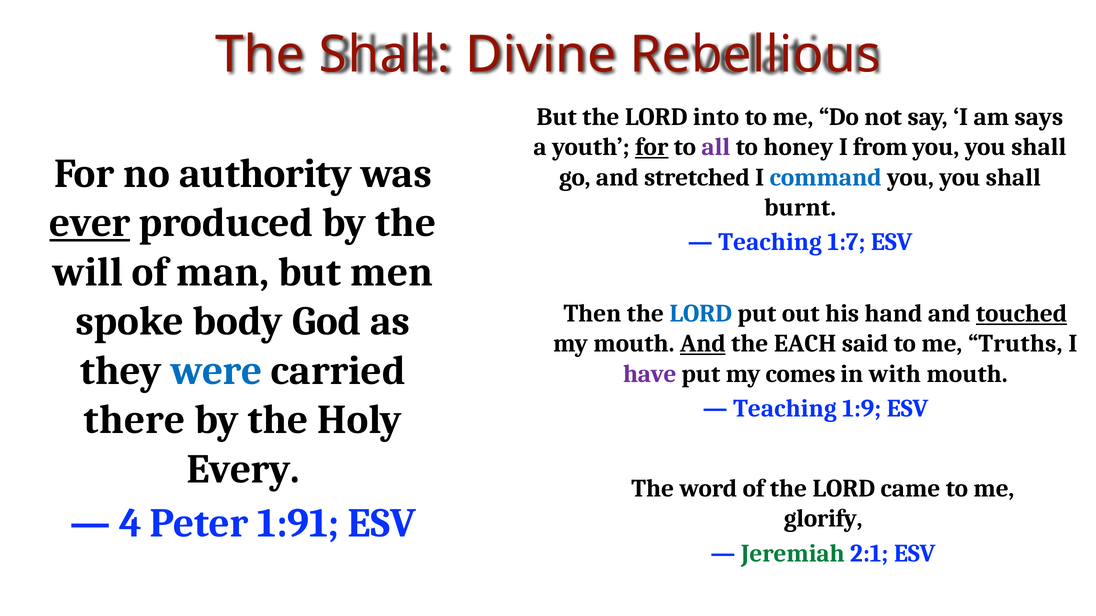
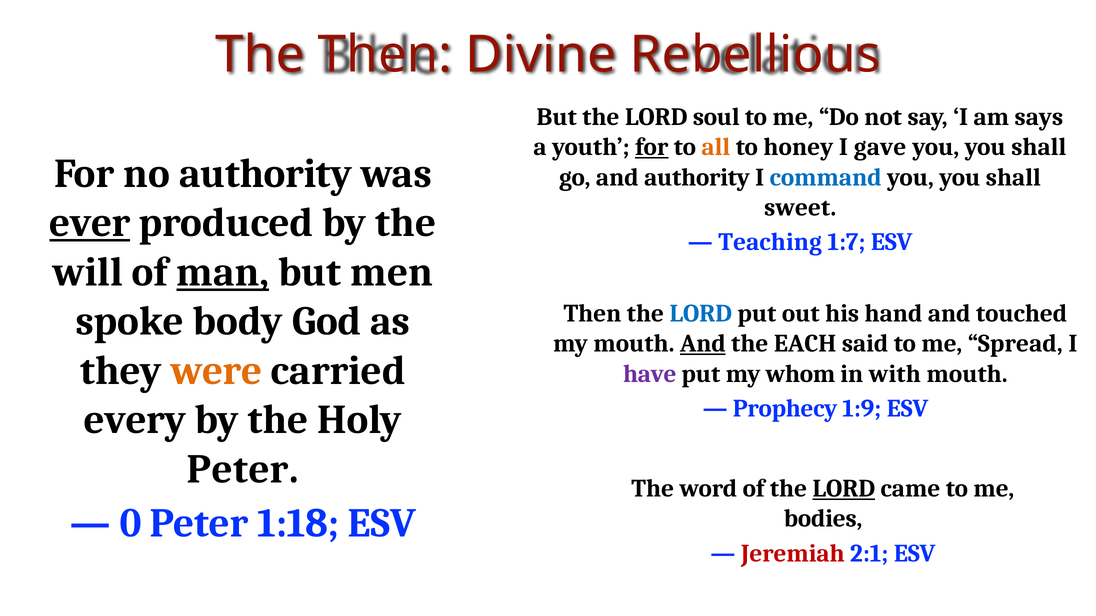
The Shall: Shall -> Then
into: into -> soul
all colour: purple -> orange
from: from -> gave
and stretched: stretched -> authority
burnt: burnt -> sweet
man underline: none -> present
touched underline: present -> none
Truths: Truths -> Spread
were colour: blue -> orange
comes: comes -> whom
Teaching at (785, 409): Teaching -> Prophecy
there: there -> every
Every at (243, 470): Every -> Peter
LORD at (844, 489) underline: none -> present
4: 4 -> 0
1:91: 1:91 -> 1:18
glorify: glorify -> bodies
Jeremiah colour: green -> red
